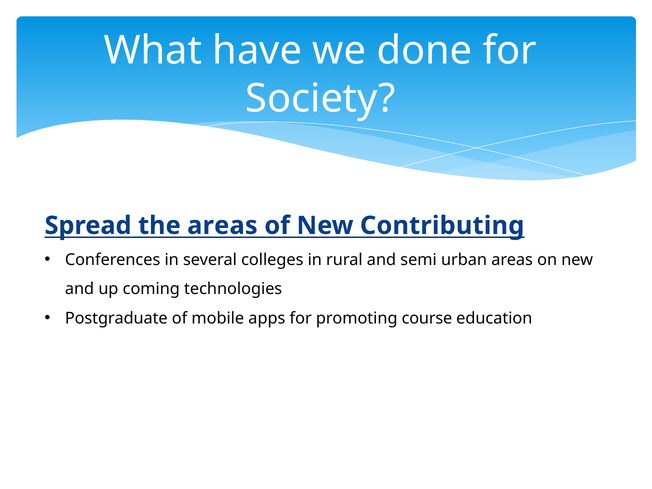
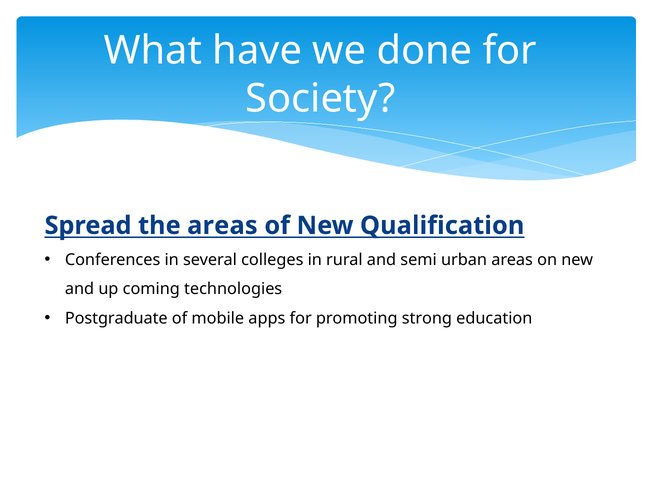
Contributing: Contributing -> Qualification
course: course -> strong
